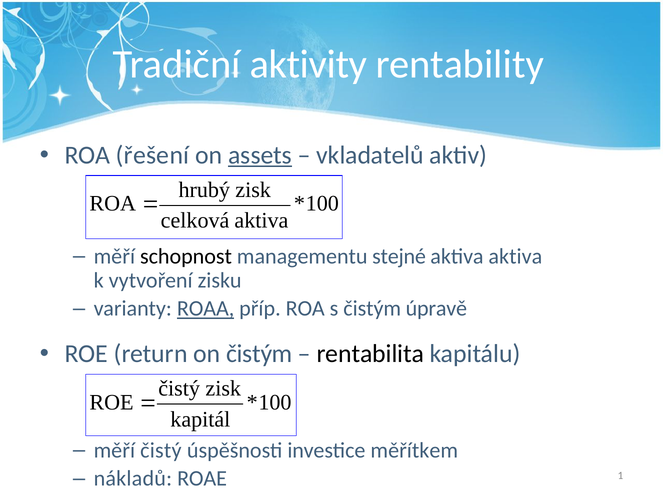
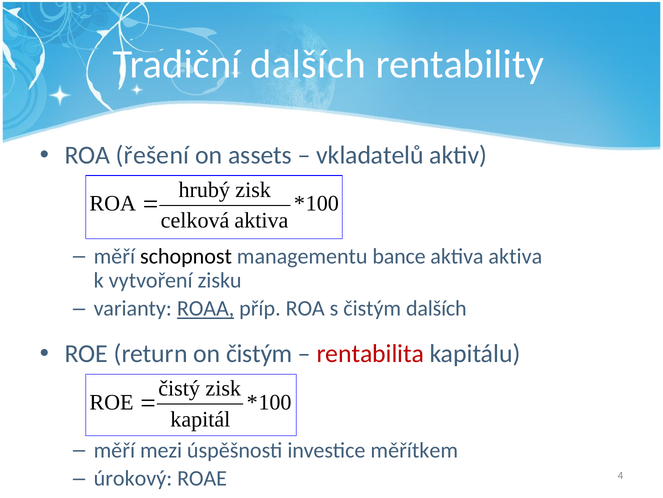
Tradiční aktivity: aktivity -> dalších
assets underline: present -> none
stejné: stejné -> bance
čistým úpravě: úpravě -> dalších
rentabilita colour: black -> red
měří čistý: čistý -> mezi
nákladů: nákladů -> úrokový
1: 1 -> 4
